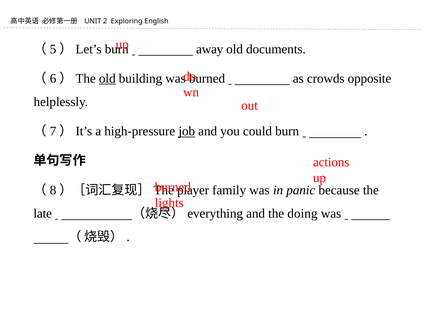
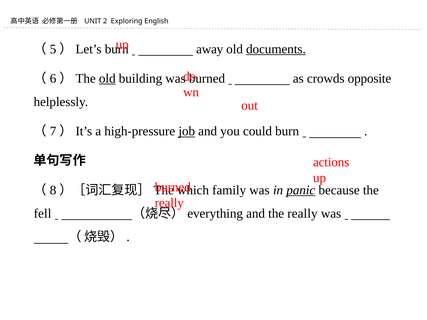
documents underline: none -> present
player: player -> which
panic underline: none -> present
lights at (169, 203): lights -> really
late: late -> fell
the doing: doing -> really
